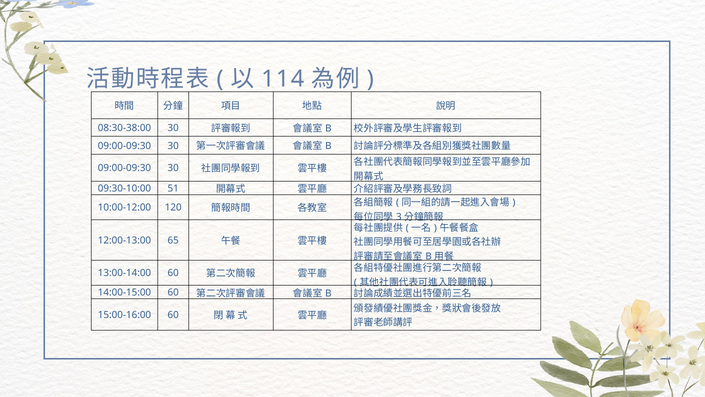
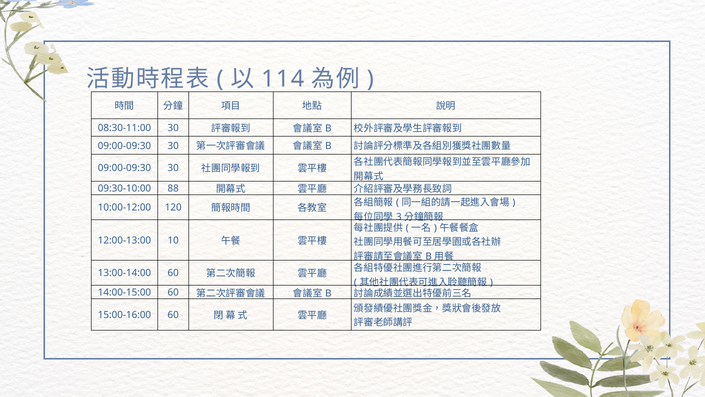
08:30-38:00: 08:30-38:00 -> 08:30-11:00
51: 51 -> 88
65: 65 -> 10
